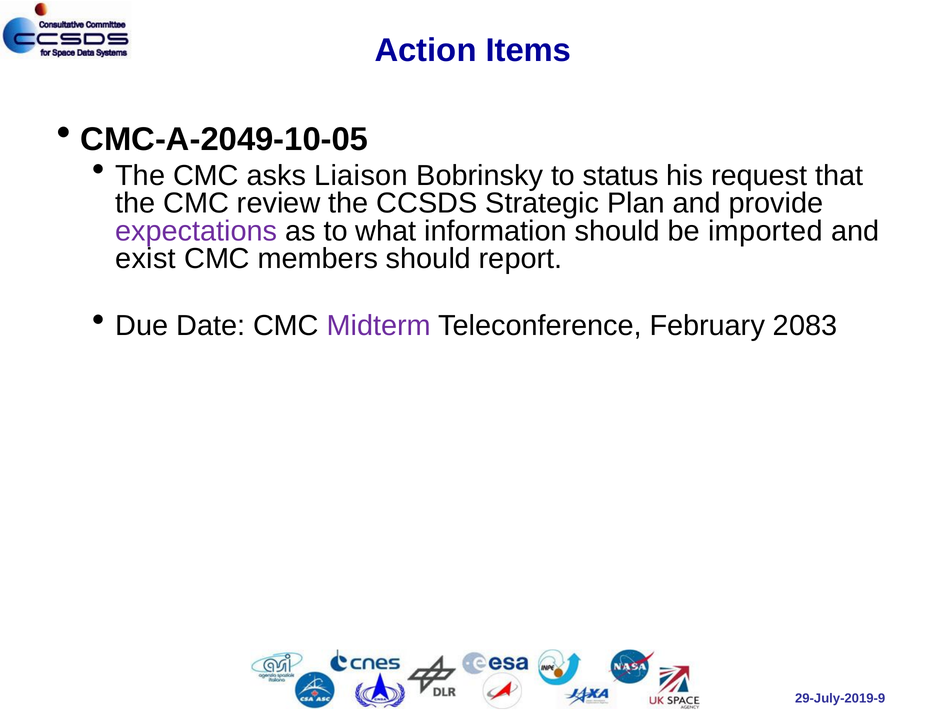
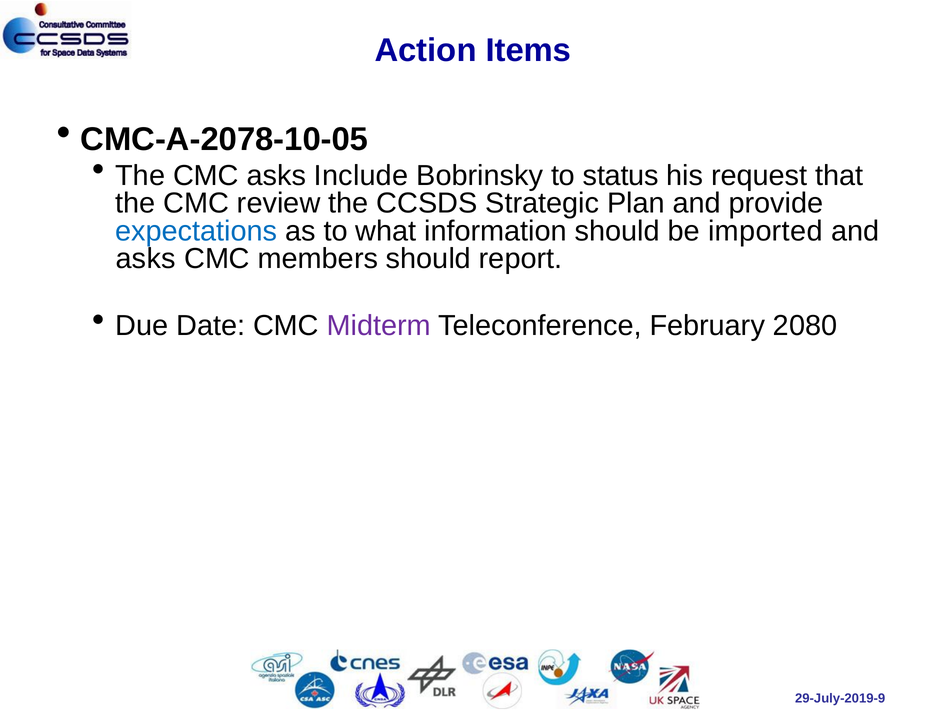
CMC-A-2049-10-05: CMC-A-2049-10-05 -> CMC-A-2078-10-05
Liaison: Liaison -> Include
expectations colour: purple -> blue
exist at (146, 259): exist -> asks
2083: 2083 -> 2080
